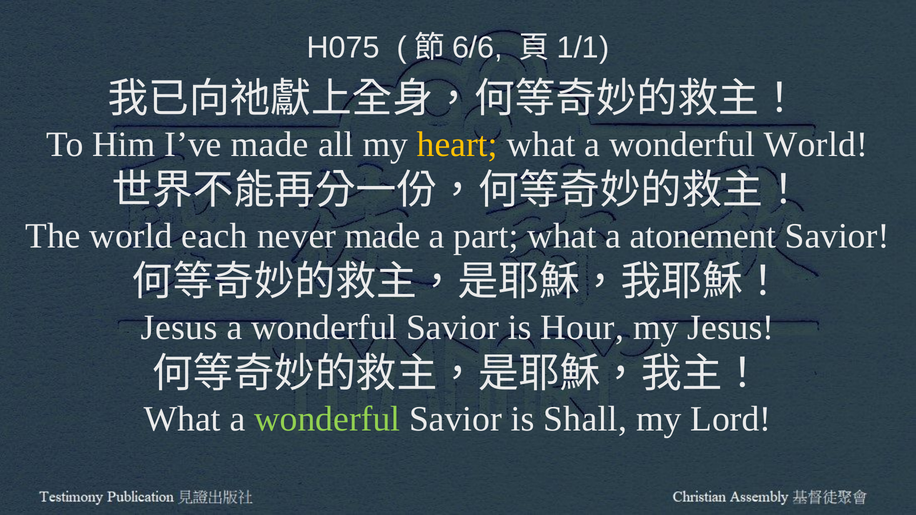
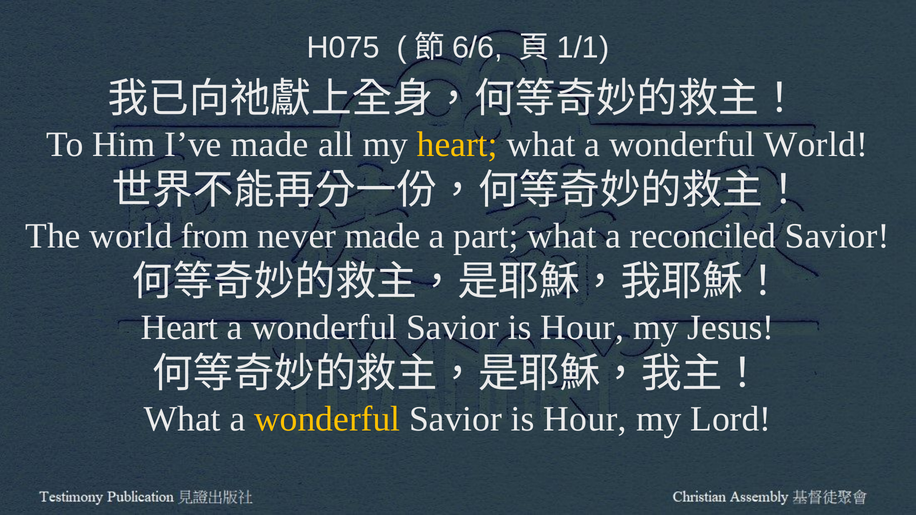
each: each -> from
atonement: atonement -> reconciled
Jesus at (179, 328): Jesus -> Heart
wonderful at (327, 419) colour: light green -> yellow
Shall at (585, 419): Shall -> Hour
